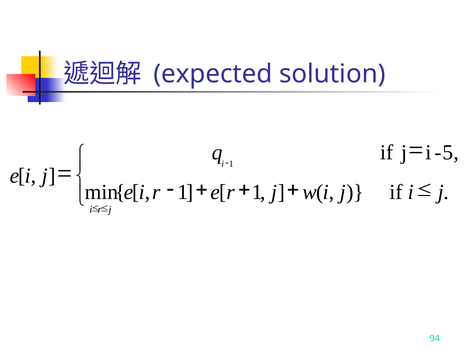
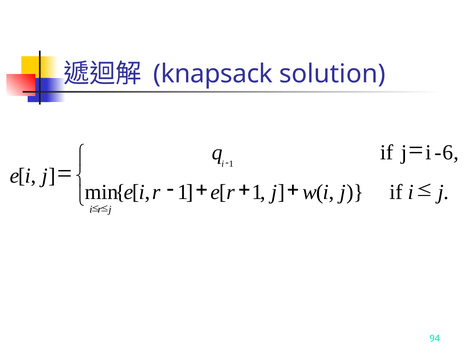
expected: expected -> knapsack
5: 5 -> 6
